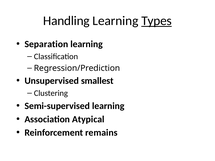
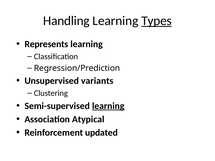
Separation: Separation -> Represents
smallest: smallest -> variants
learning at (108, 106) underline: none -> present
remains: remains -> updated
